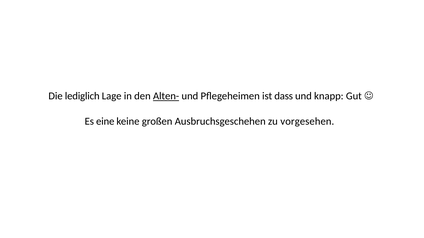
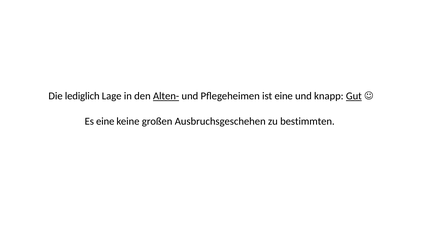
ist dass: dass -> eine
Gut underline: none -> present
vorgesehen: vorgesehen -> bestimmten
